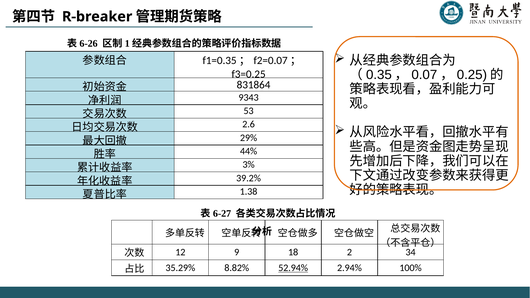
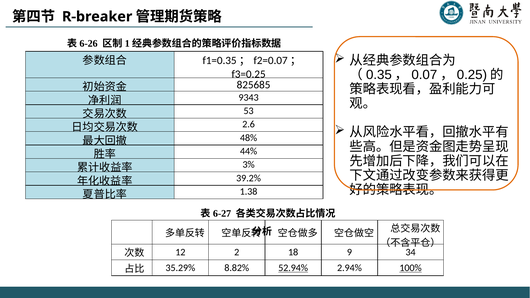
831864: 831864 -> 825685
29%: 29% -> 48%
9: 9 -> 2
2: 2 -> 9
100% underline: none -> present
